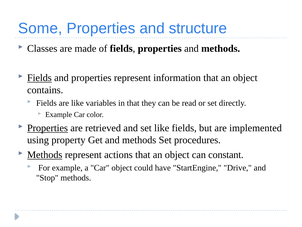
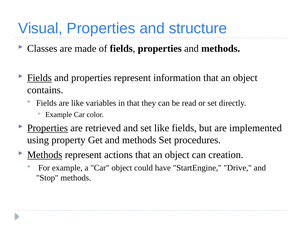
Some: Some -> Visual
constant: constant -> creation
